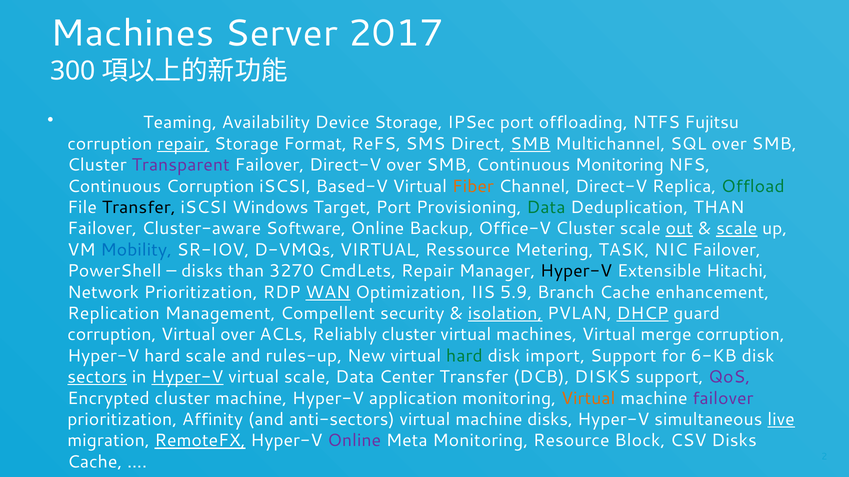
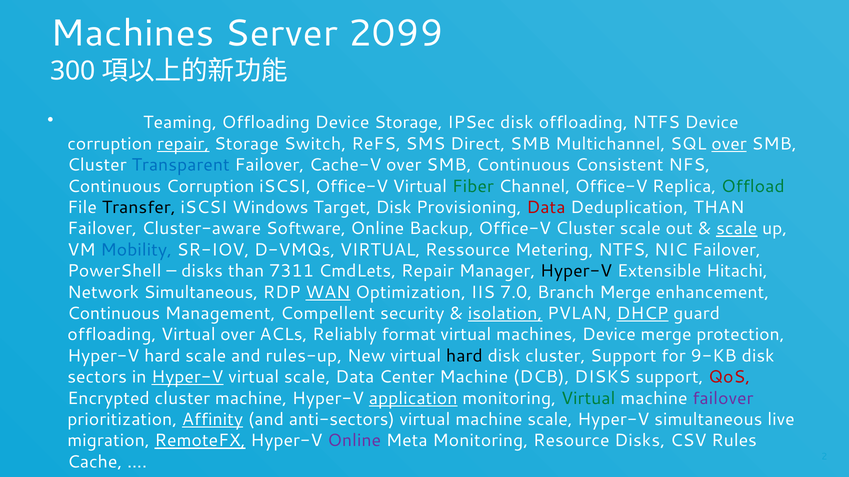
2017: 2017 -> 2099
Teaming Availability: Availability -> Offloading
IPSec port: port -> disk
NTFS Fujitsu: Fujitsu -> Device
Format: Format -> Switch
SMB at (530, 144) underline: present -> none
over at (729, 144) underline: none -> present
Transparent colour: purple -> blue
Failover Direct-V: Direct-V -> Cache-V
Continuous Monitoring: Monitoring -> Consistent
iSCSI Based-V: Based-V -> Office-V
Fiber colour: orange -> green
Channel Direct-V: Direct-V -> Office-V
Target Port: Port -> Disk
Data at (546, 208) colour: green -> red
out underline: present -> none
Metering TASK: TASK -> NTFS
3270: 3270 -> 7311
Network Prioritization: Prioritization -> Simultaneous
5.9: 5.9 -> 7.0
Branch Cache: Cache -> Merge
Replication at (114, 314): Replication -> Continuous
corruption at (112, 335): corruption -> offloading
Reliably cluster: cluster -> format
machines Virtual: Virtual -> Device
merge corruption: corruption -> protection
hard at (464, 356) colour: green -> black
disk import: import -> cluster
6-KB: 6-KB -> 9-KB
sectors underline: present -> none
Center Transfer: Transfer -> Machine
QoS colour: purple -> red
application underline: none -> present
Virtual at (588, 399) colour: orange -> green
Affinity underline: none -> present
machine disks: disks -> scale
live underline: present -> none
Resource Block: Block -> Disks
CSV Disks: Disks -> Rules
